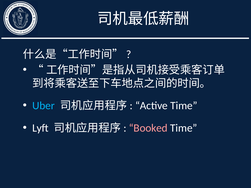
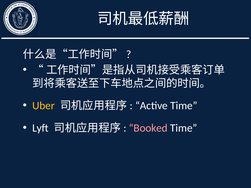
Uber colour: light blue -> yellow
